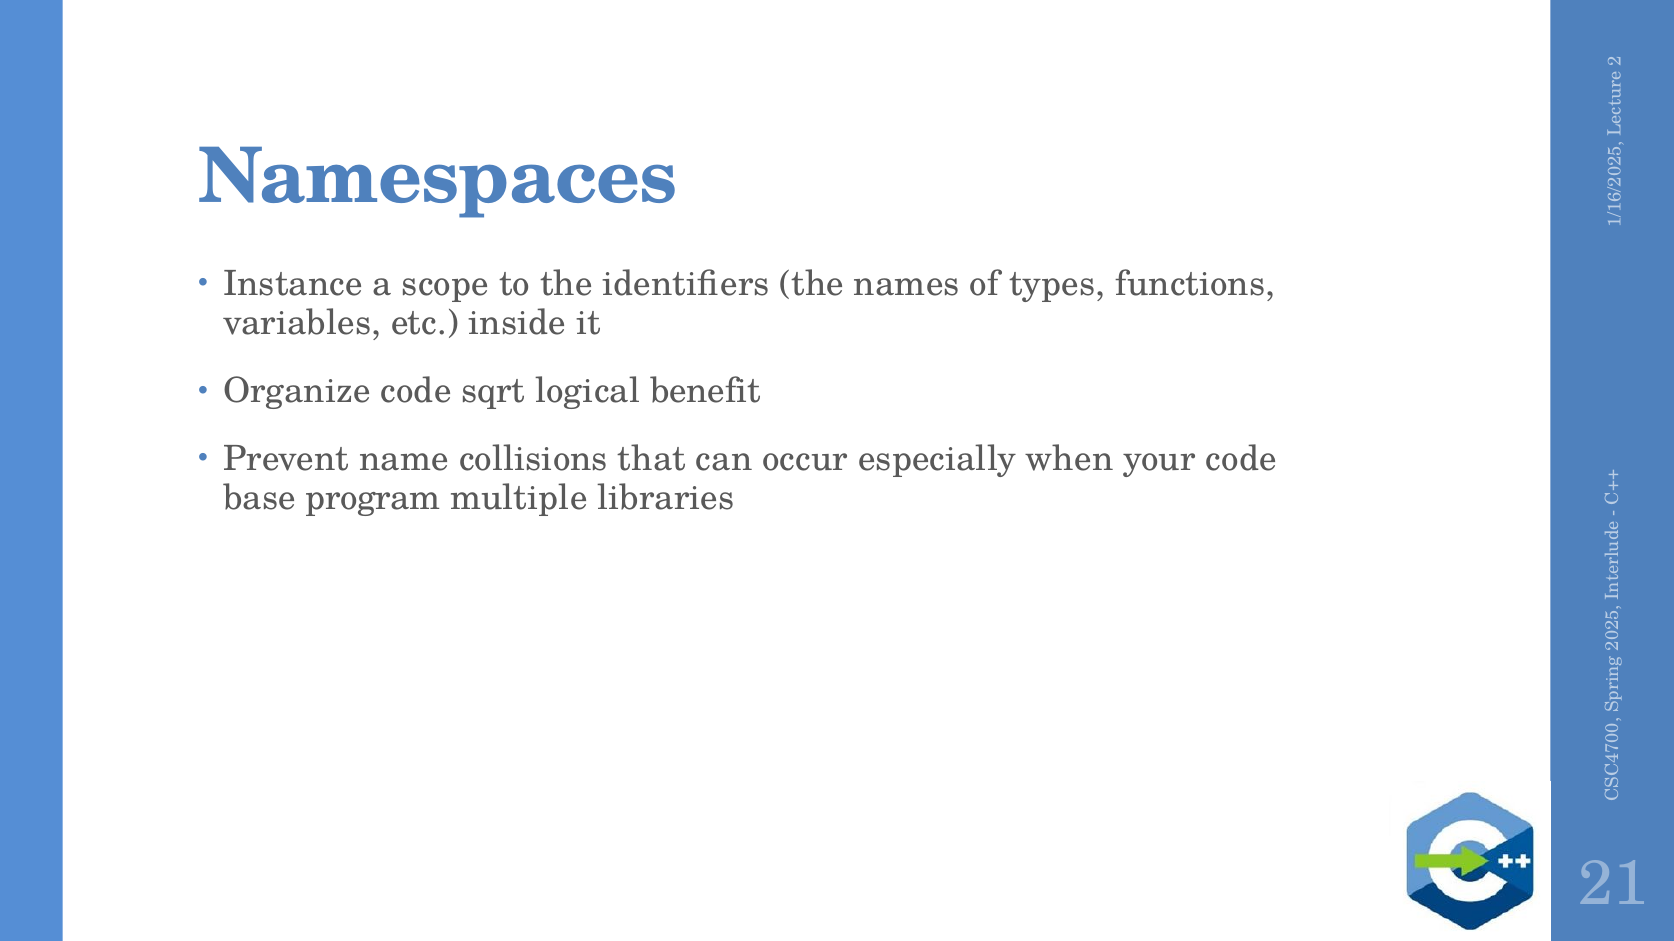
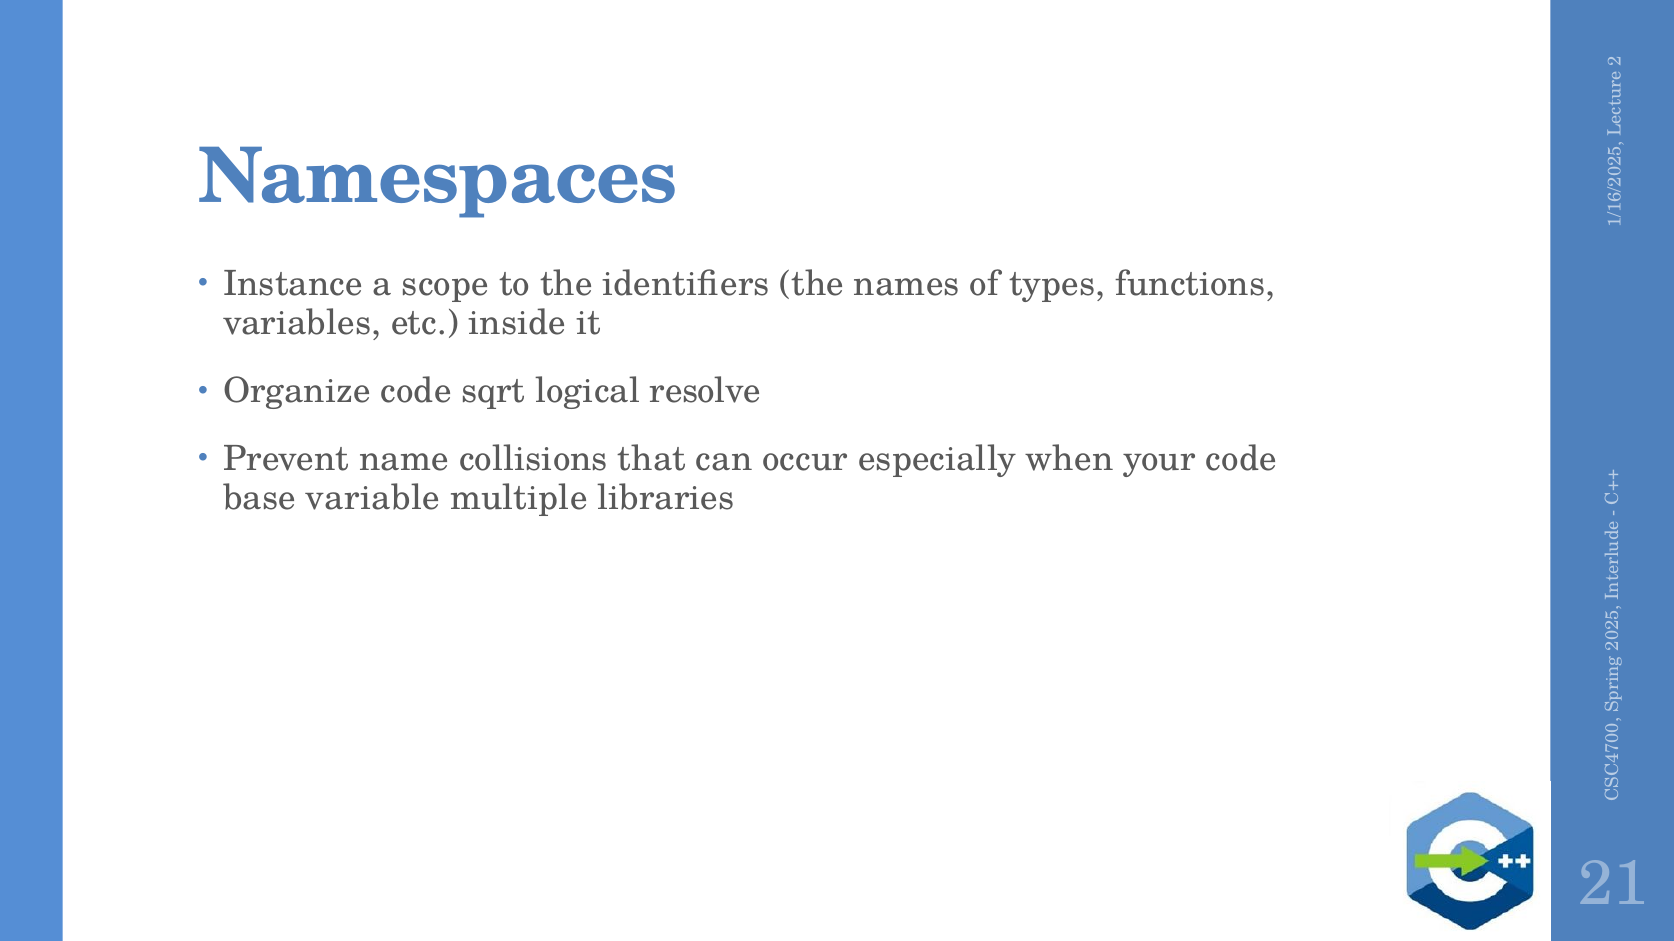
benefit: benefit -> resolve
program: program -> variable
